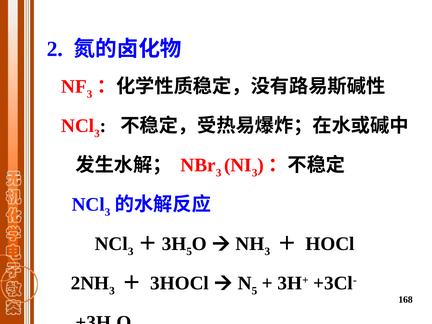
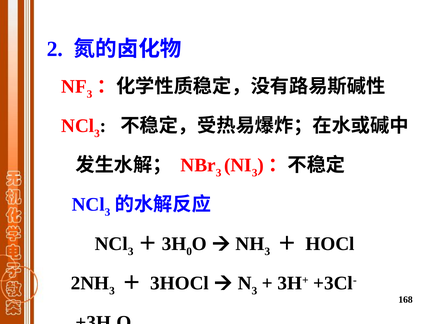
5 at (189, 251): 5 -> 0
5 at (254, 291): 5 -> 3
